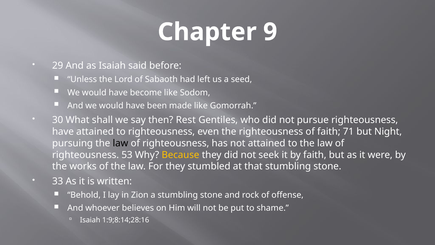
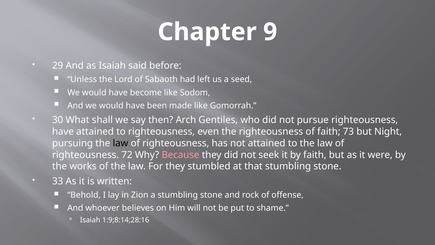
Rest: Rest -> Arch
71: 71 -> 73
53: 53 -> 72
Because colour: yellow -> pink
